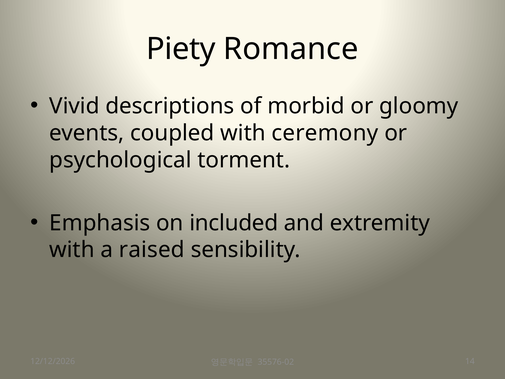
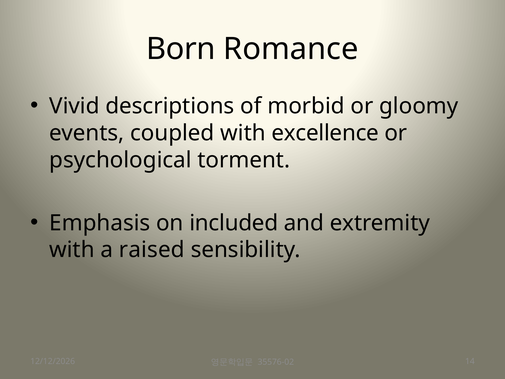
Piety: Piety -> Born
ceremony: ceremony -> excellence
